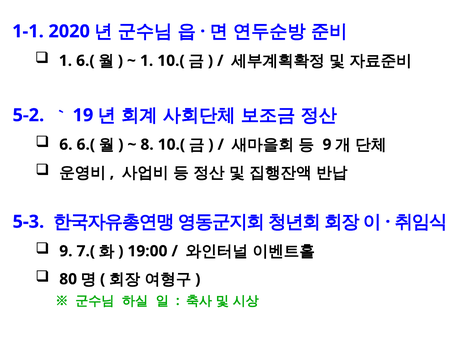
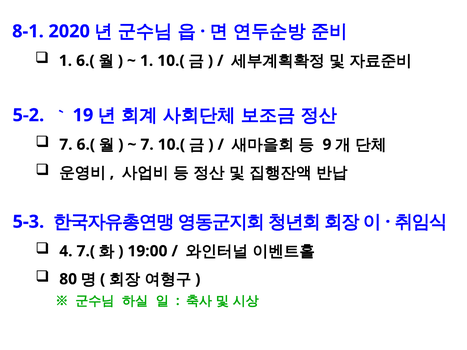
1-1: 1-1 -> 8-1
6 at (66, 145): 6 -> 7
8 at (147, 145): 8 -> 7
9 at (66, 251): 9 -> 4
